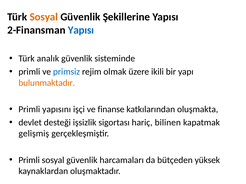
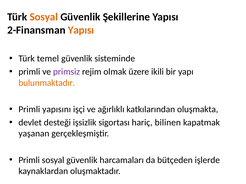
Yapısı at (81, 30) colour: blue -> orange
analık: analık -> temel
primsiz colour: blue -> purple
finanse: finanse -> ağırlıklı
gelişmiş: gelişmiş -> yaşanan
yüksek: yüksek -> işlerde
